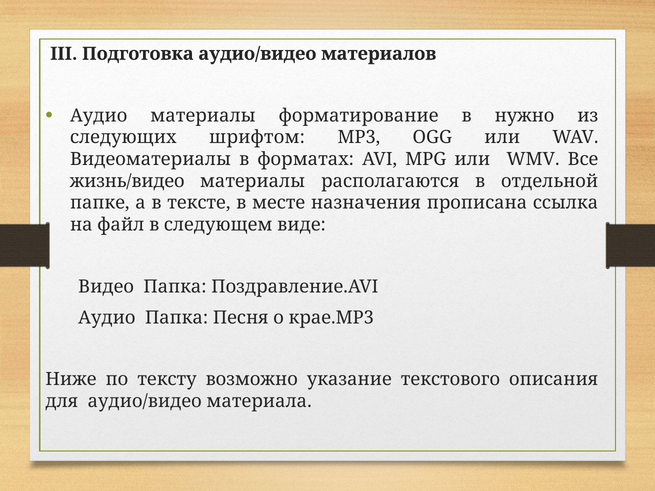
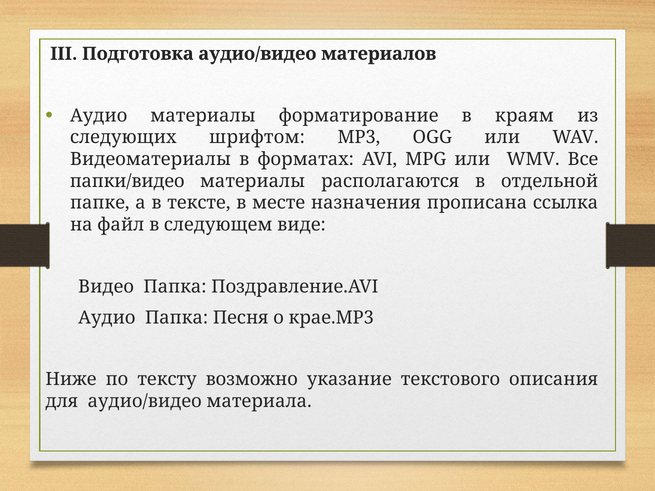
нужно: нужно -> краям
жизнь/видео: жизнь/видео -> папки/видео
